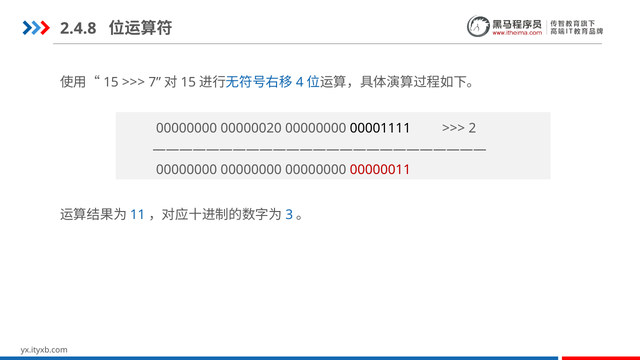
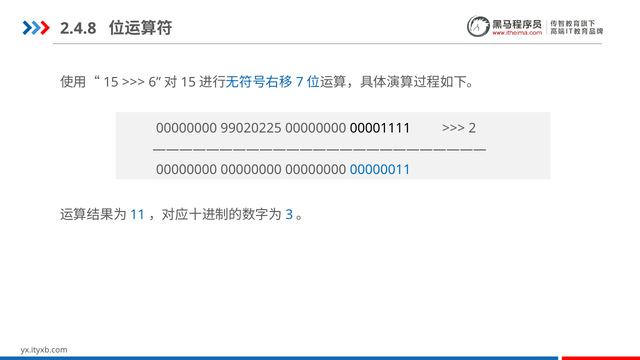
7: 7 -> 6
4: 4 -> 7
00000020: 00000020 -> 99020225
00000011 colour: red -> blue
